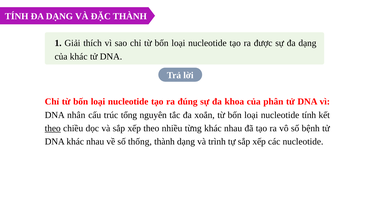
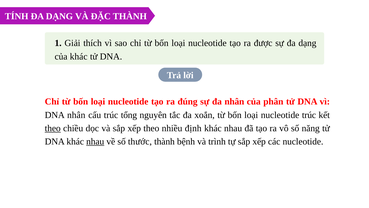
đa khoa: khoa -> nhân
nucleotide tính: tính -> trúc
từng: từng -> định
bệnh: bệnh -> năng
nhau at (95, 141) underline: none -> present
thống: thống -> thước
thành dạng: dạng -> bệnh
